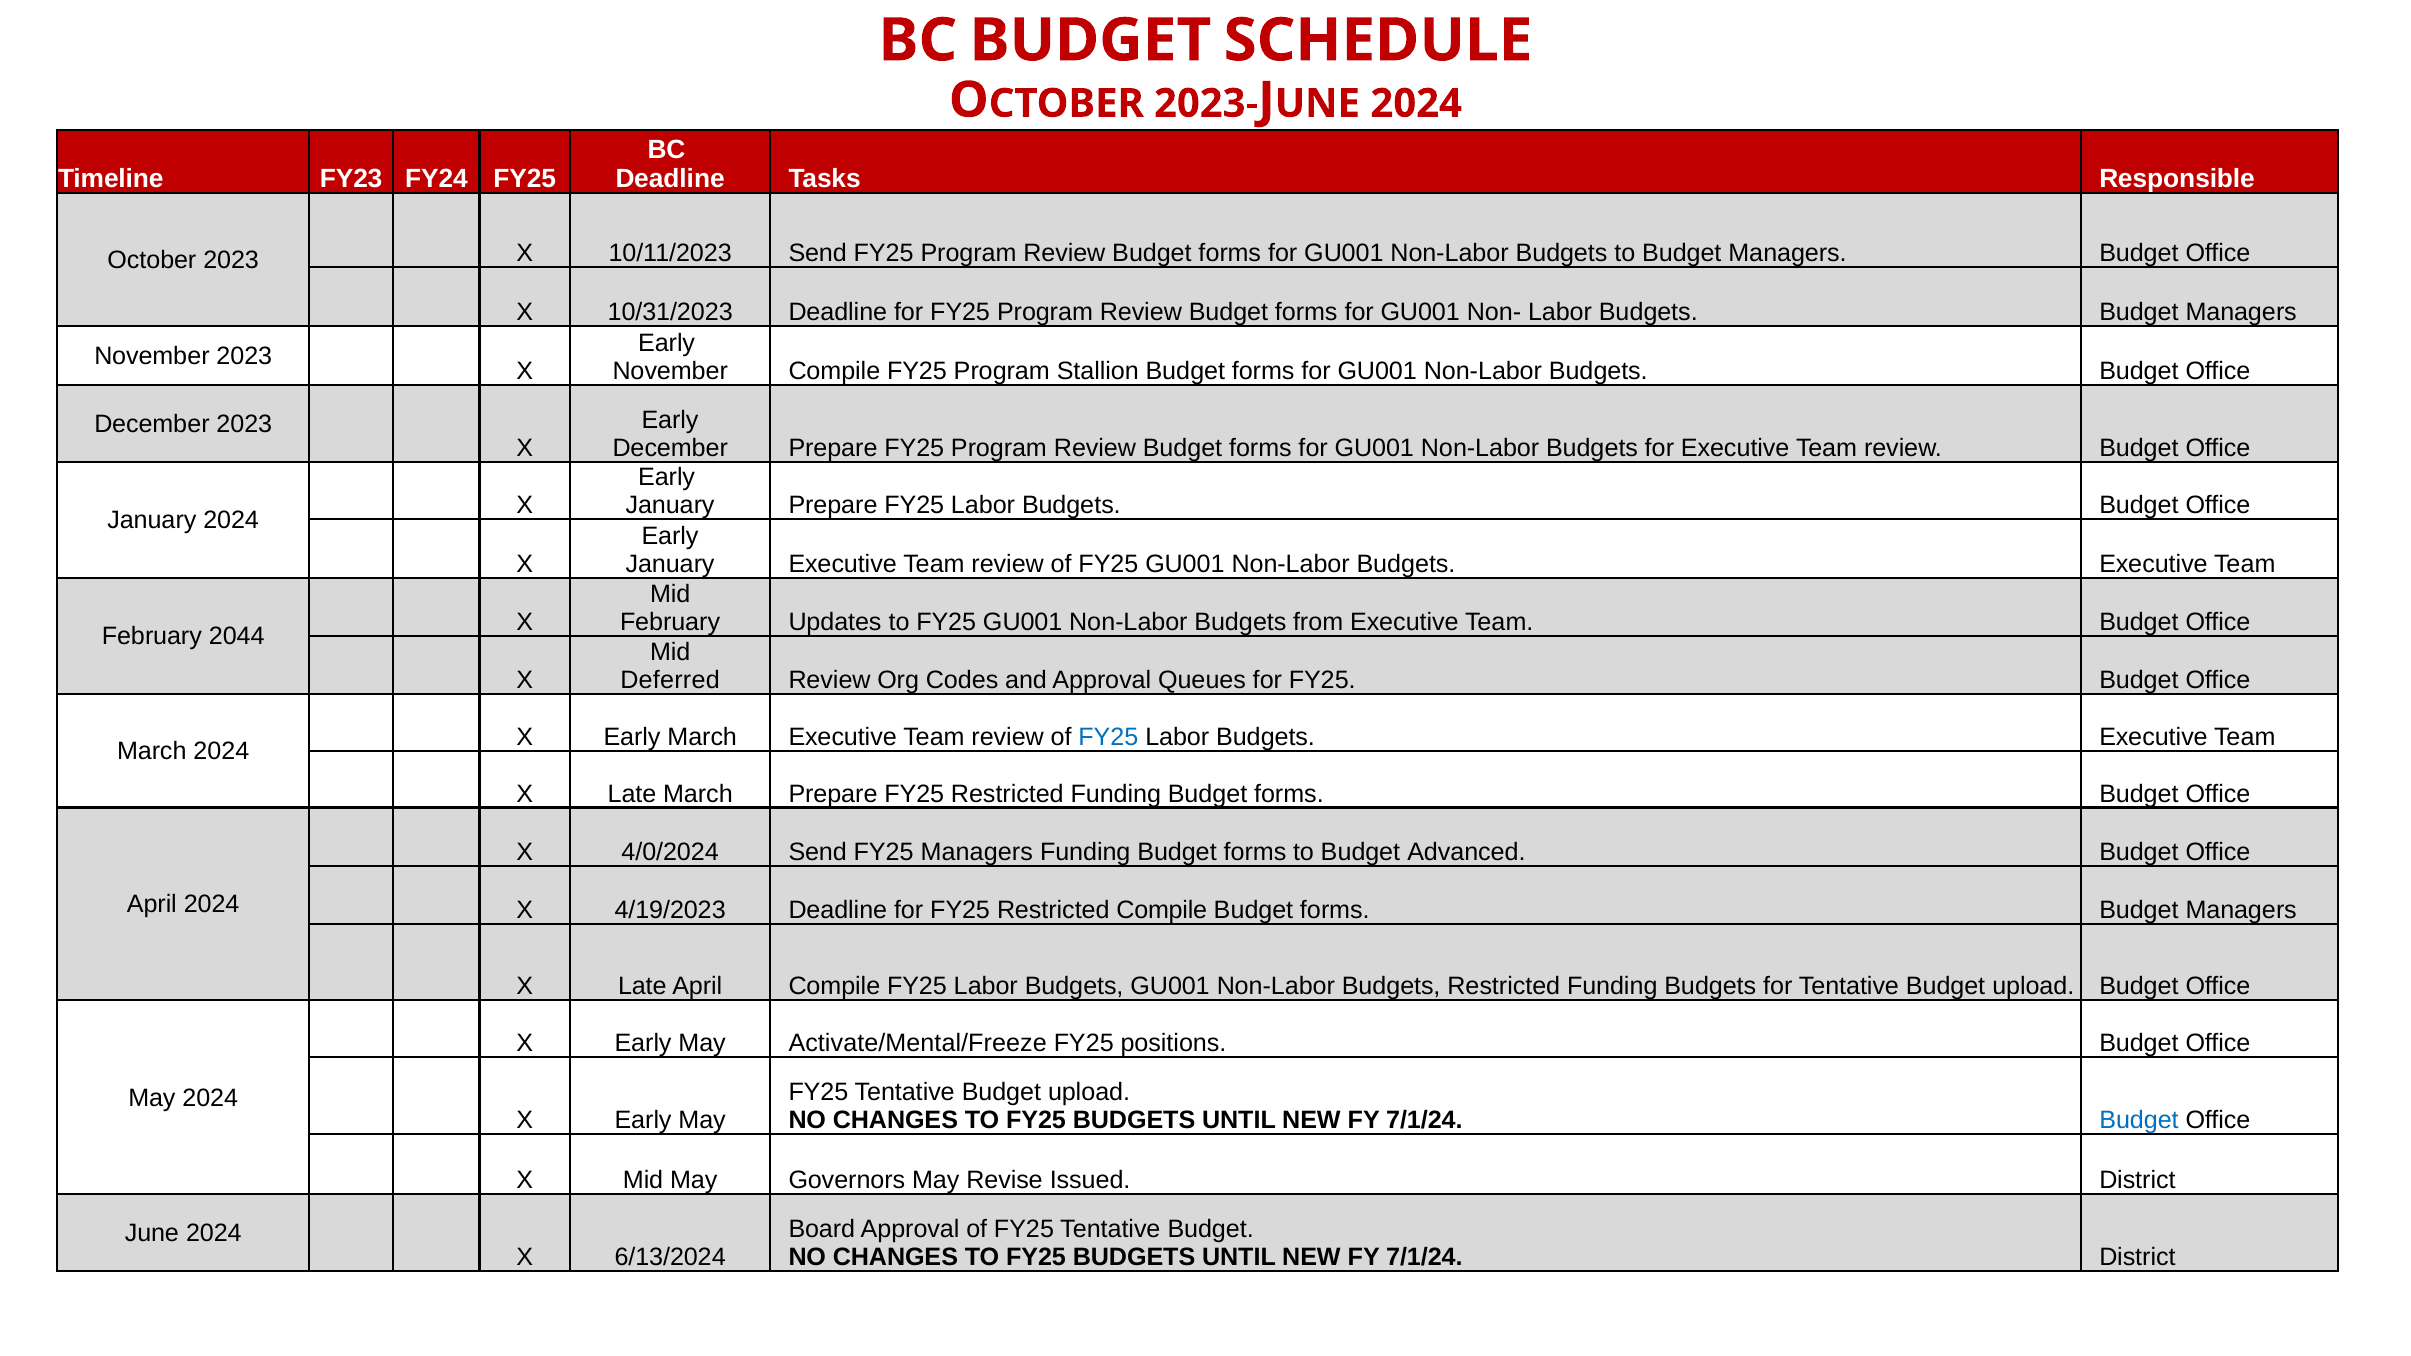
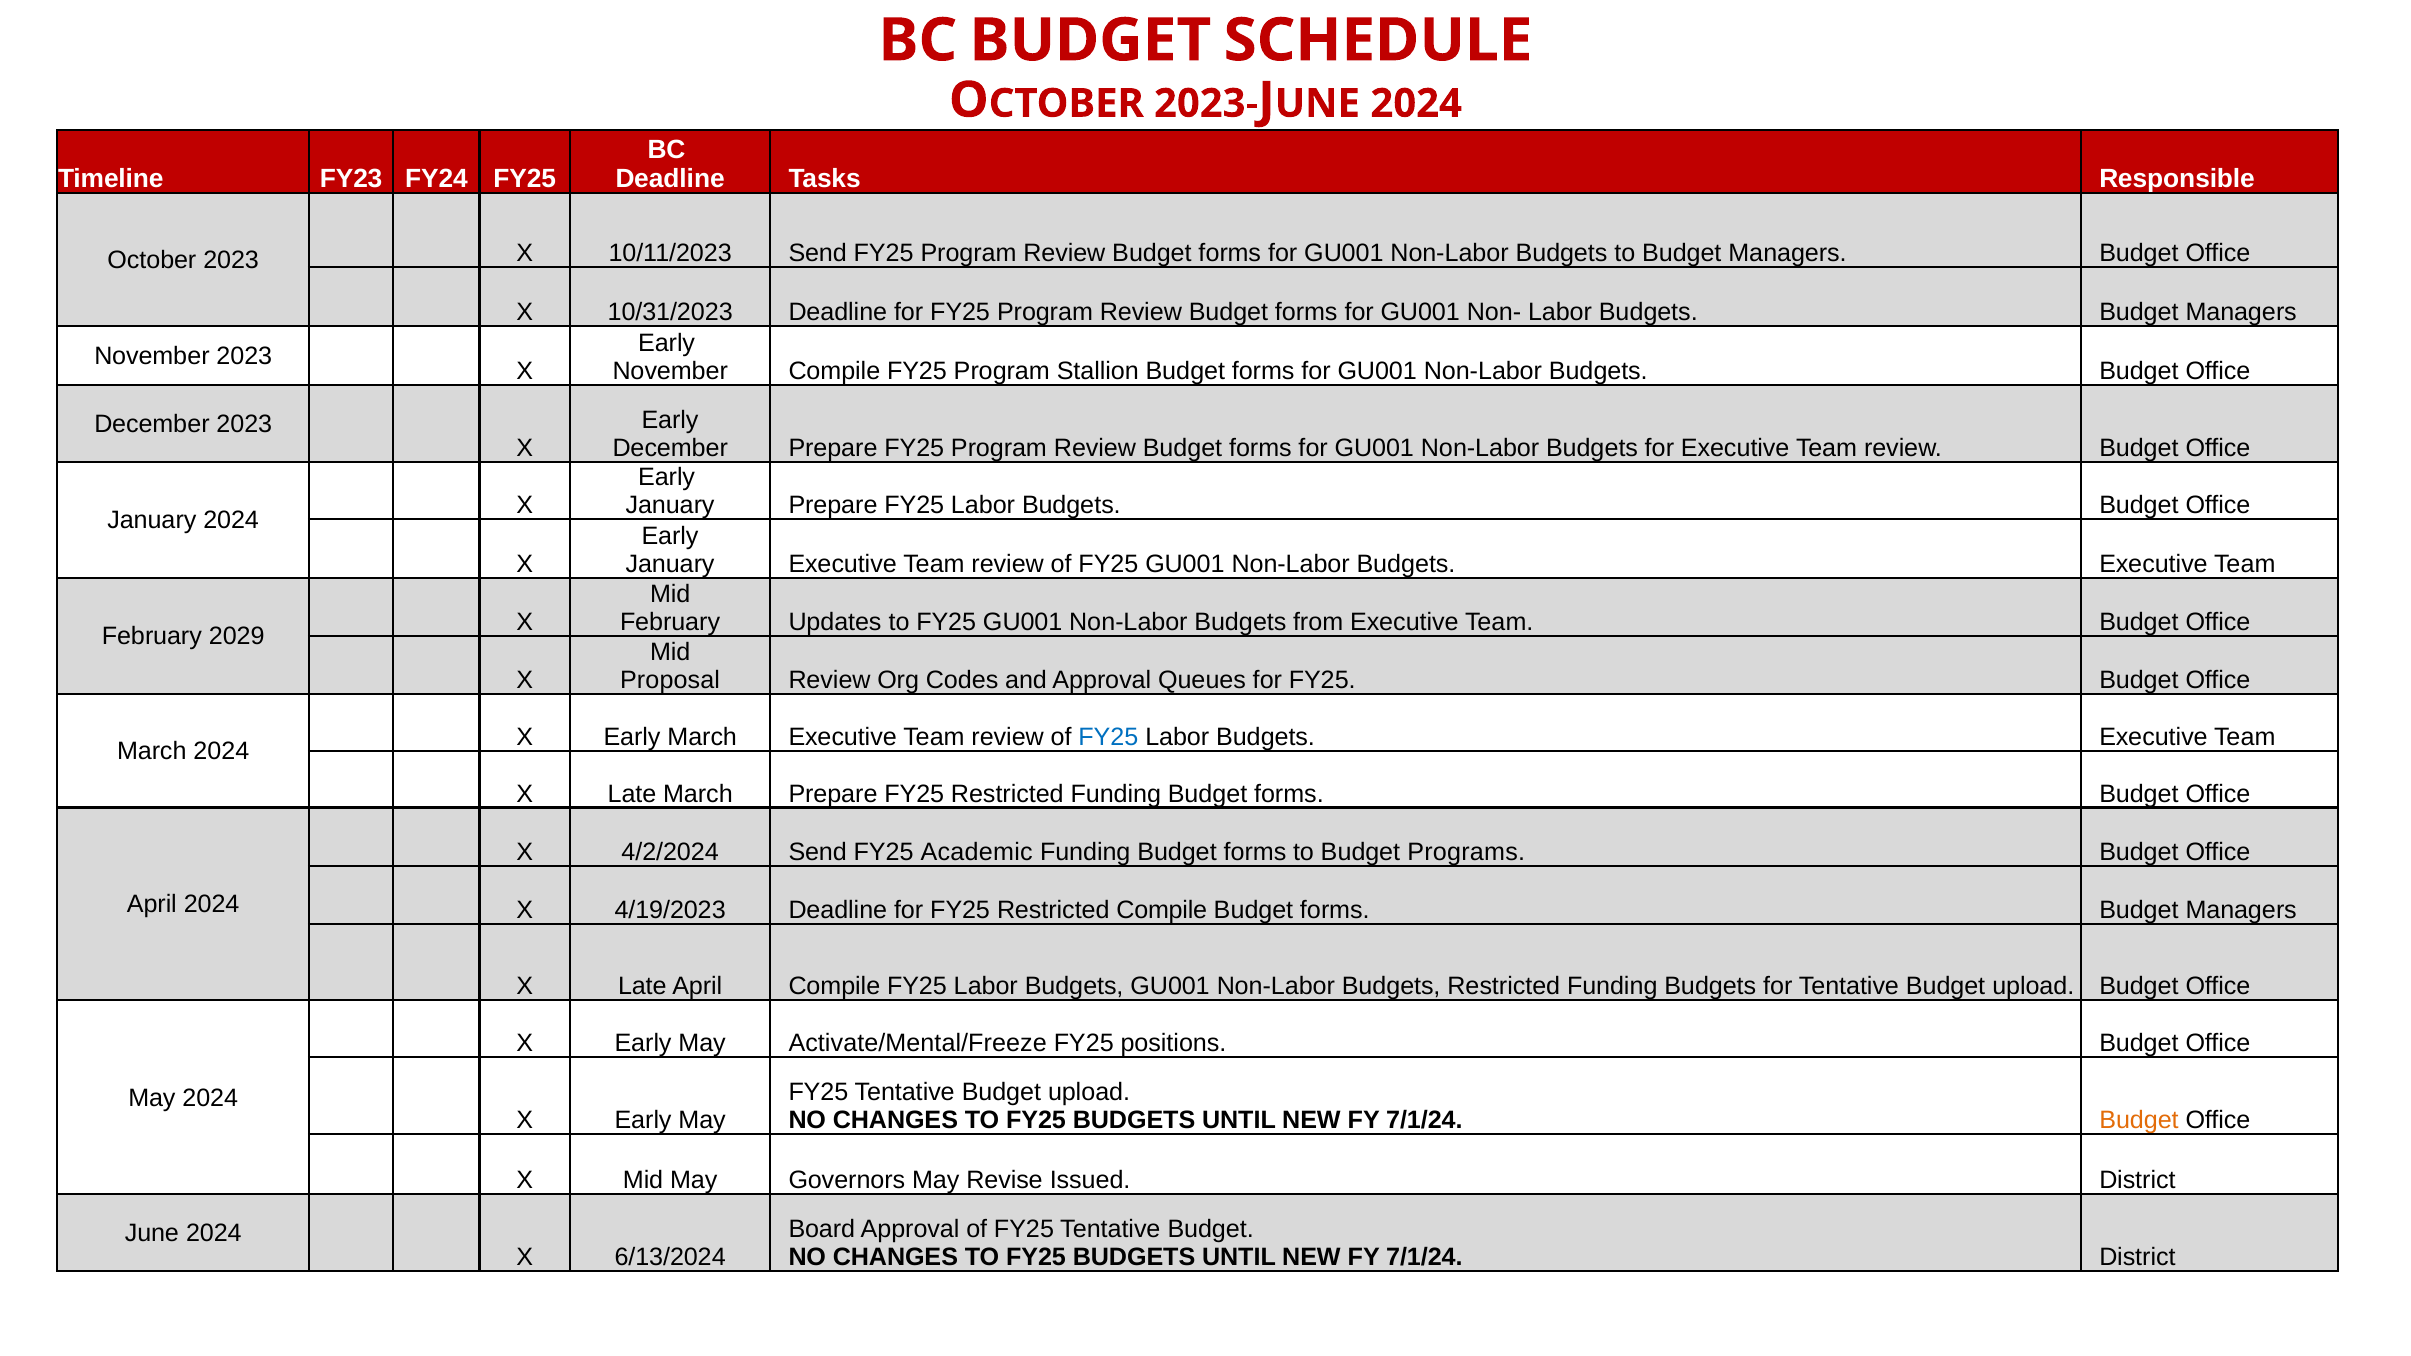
2044: 2044 -> 2029
Deferred: Deferred -> Proposal
4/0/2024: 4/0/2024 -> 4/2/2024
FY25 Managers: Managers -> Academic
Advanced: Advanced -> Programs
Budget at (2139, 1120) colour: blue -> orange
